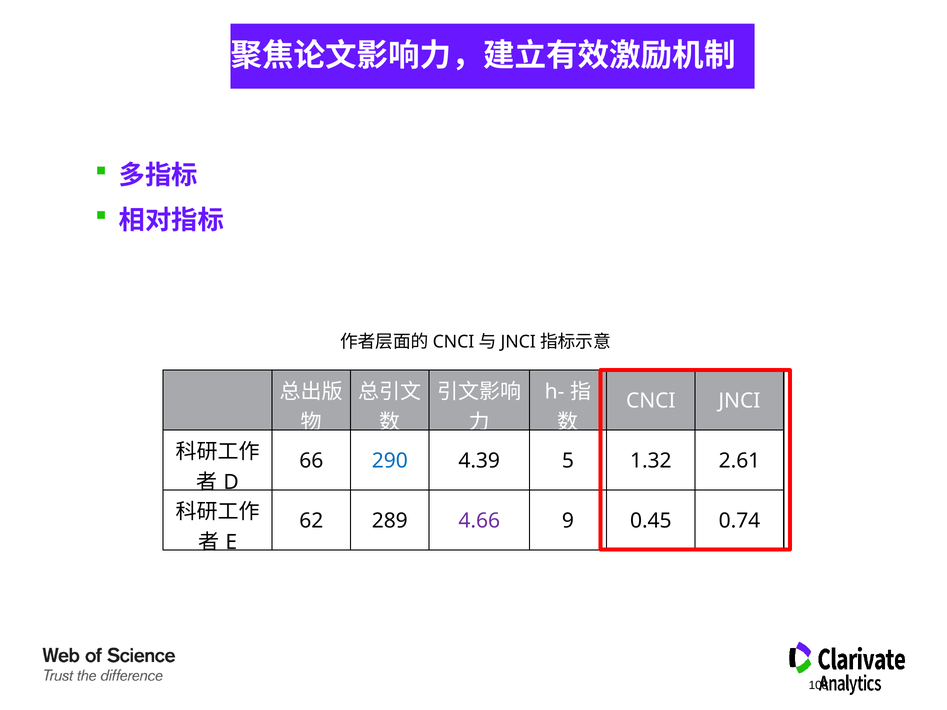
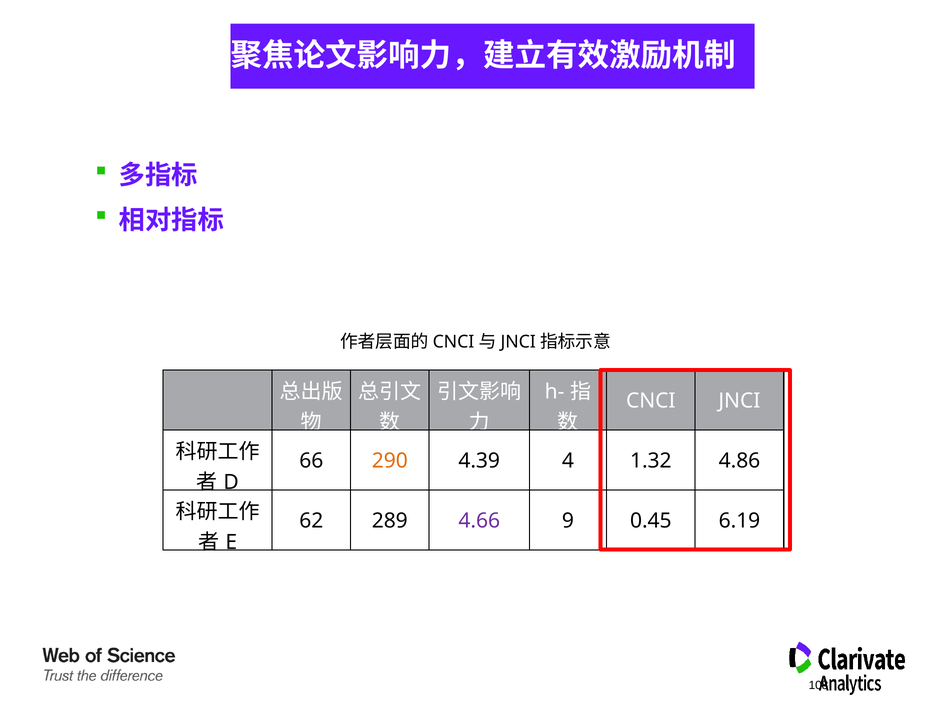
290 colour: blue -> orange
5: 5 -> 4
2.61: 2.61 -> 4.86
0.74: 0.74 -> 6.19
